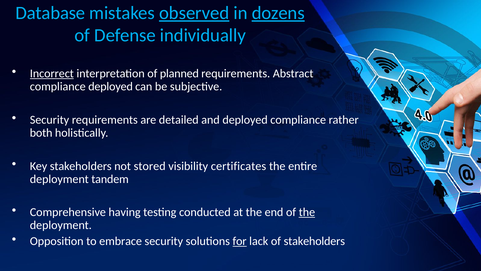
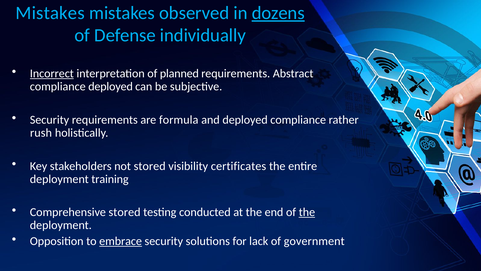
Database at (50, 13): Database -> Mistakes
observed underline: present -> none
detailed: detailed -> formula
both: both -> rush
tandem: tandem -> training
Comprehensive having: having -> stored
embrace underline: none -> present
for underline: present -> none
of stakeholders: stakeholders -> government
